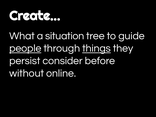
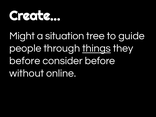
What: What -> Might
people underline: present -> none
persist at (25, 61): persist -> before
